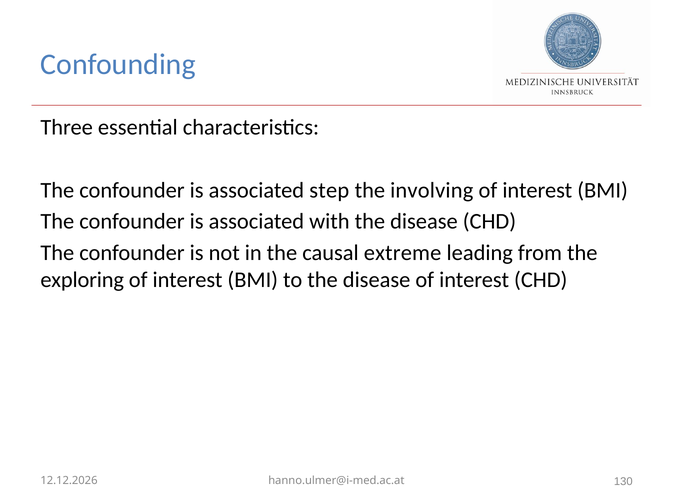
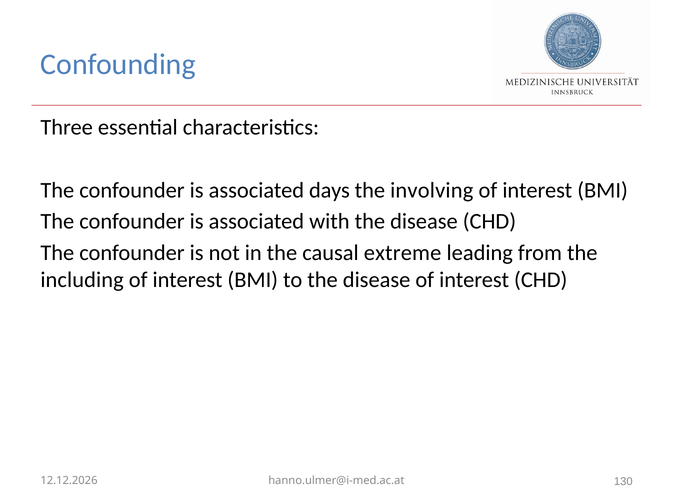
step: step -> days
exploring: exploring -> including
